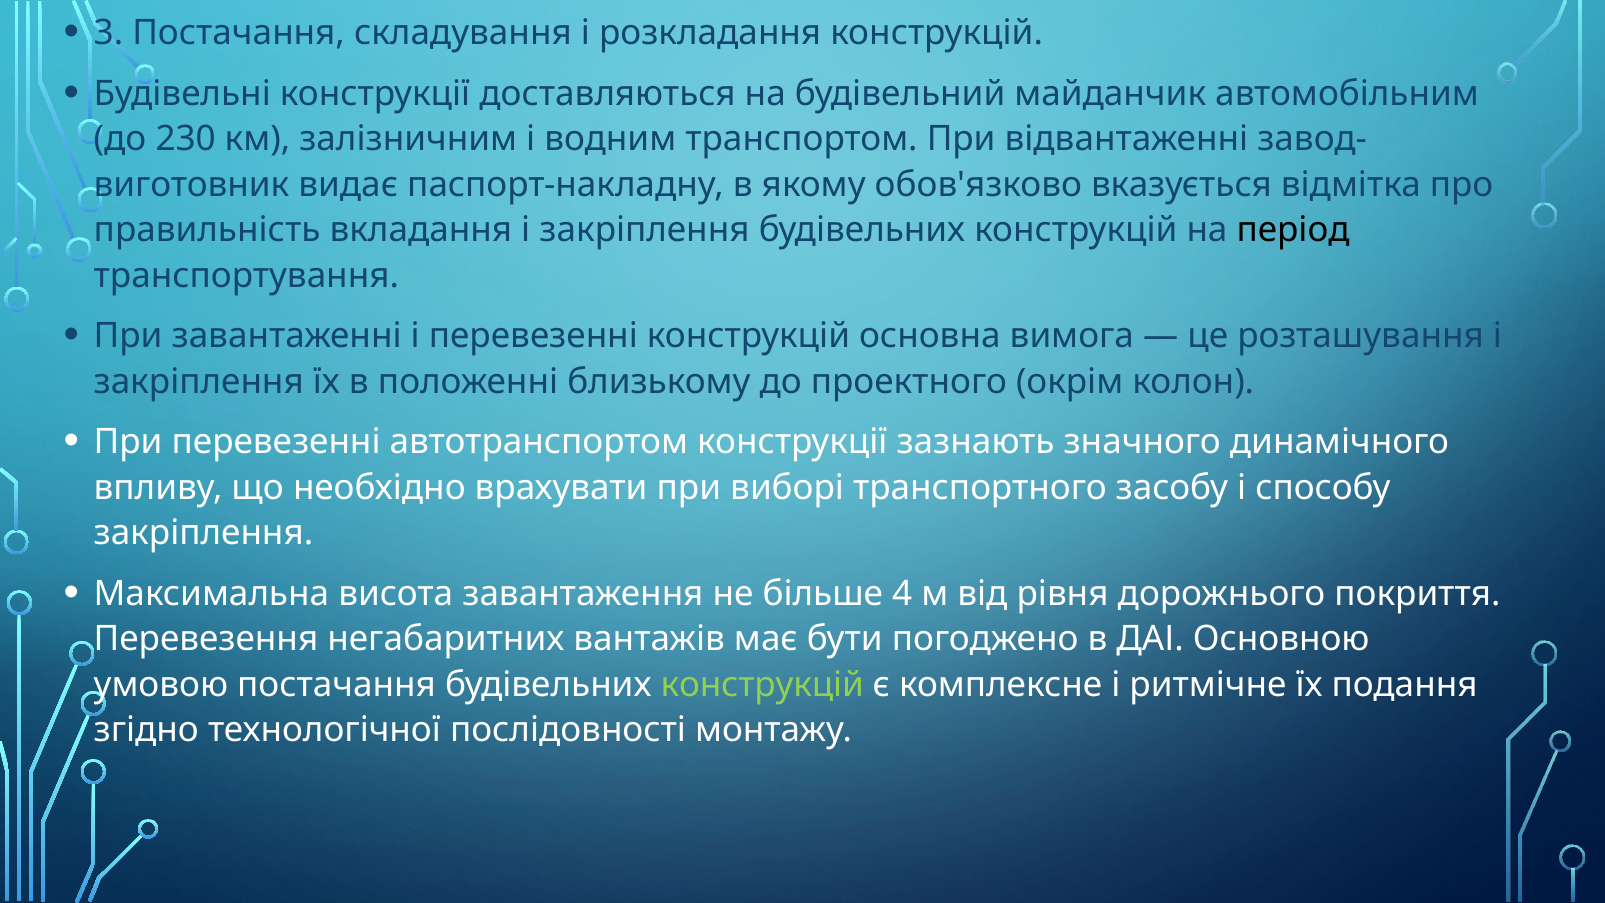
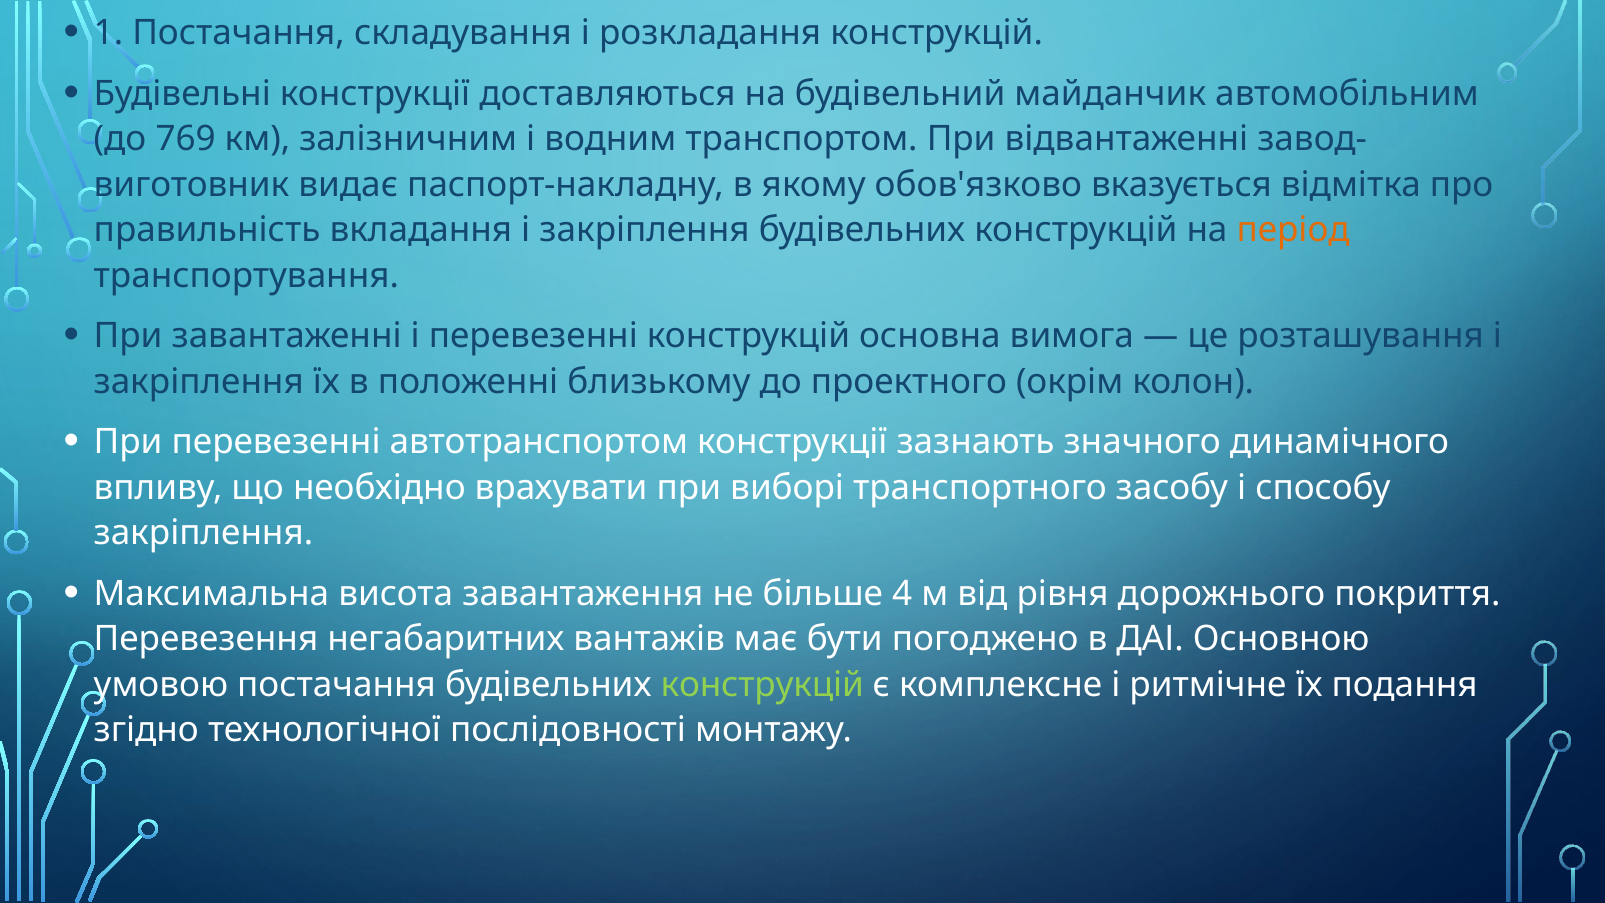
3: 3 -> 1
230: 230 -> 769
період colour: black -> orange
